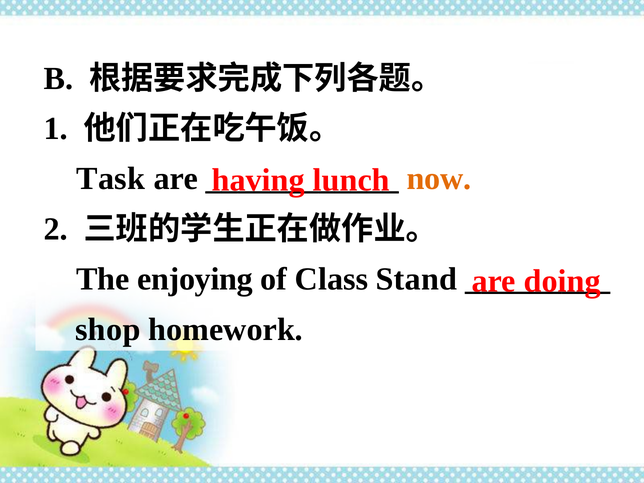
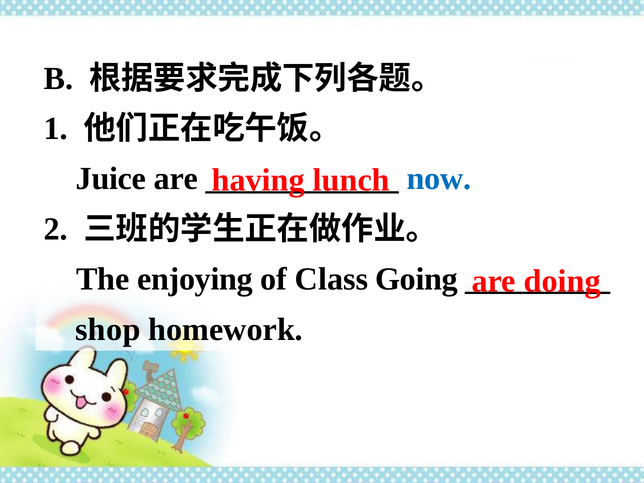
Task: Task -> Juice
now colour: orange -> blue
Stand: Stand -> Going
